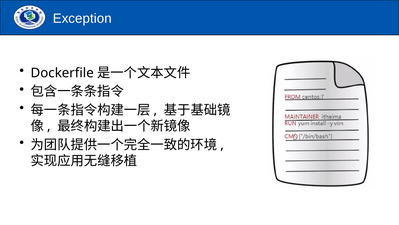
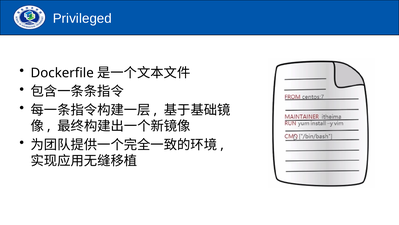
Exception: Exception -> Privileged
